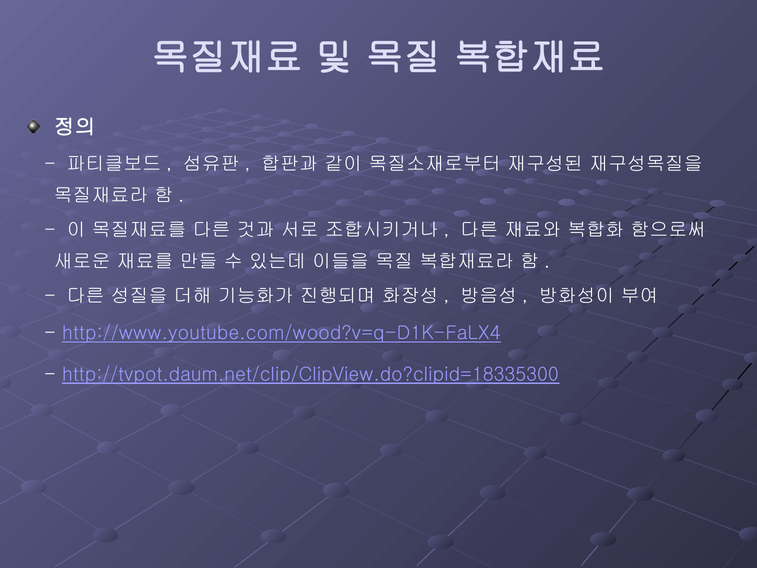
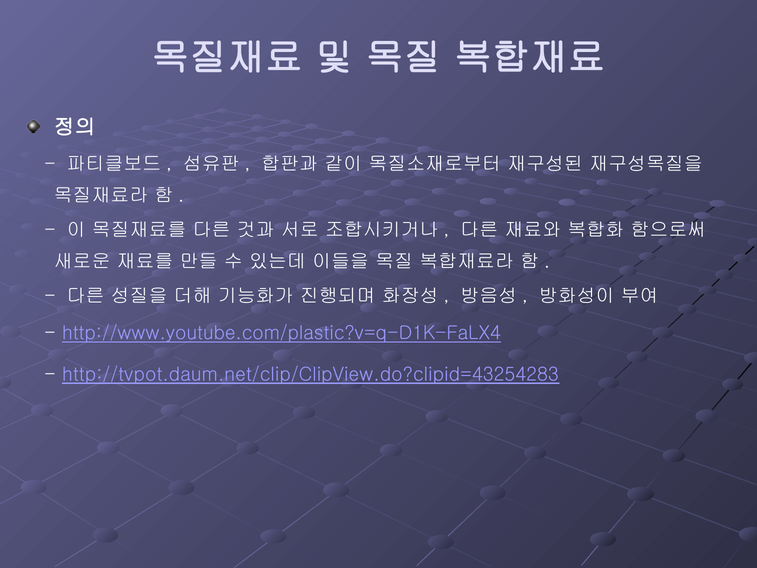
http://www.youtube.com/wood?v=q-D1K-FaLX4: http://www.youtube.com/wood?v=q-D1K-FaLX4 -> http://www.youtube.com/plastic?v=q-D1K-FaLX4
http://tvpot.daum.net/clip/ClipView.do?clipid=18335300: http://tvpot.daum.net/clip/ClipView.do?clipid=18335300 -> http://tvpot.daum.net/clip/ClipView.do?clipid=43254283
